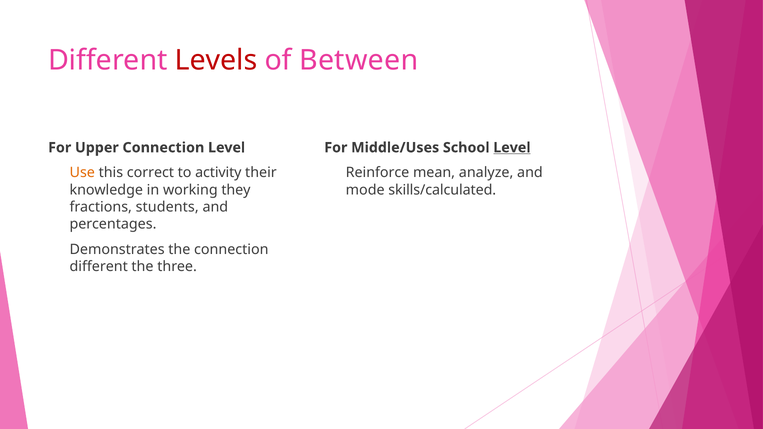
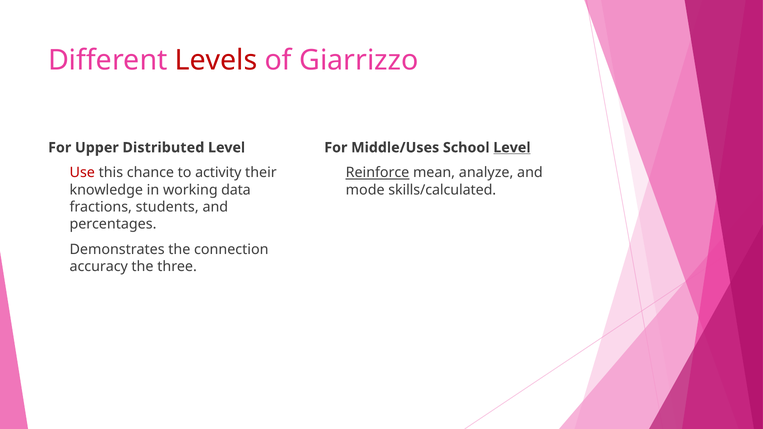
Between: Between -> Giarrizzo
Upper Connection: Connection -> Distributed
Use colour: orange -> red
correct: correct -> chance
Reinforce underline: none -> present
they: they -> data
different at (99, 267): different -> accuracy
